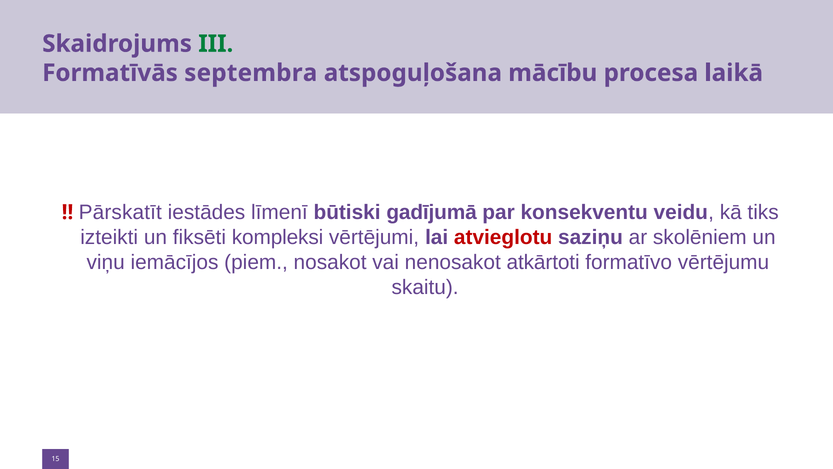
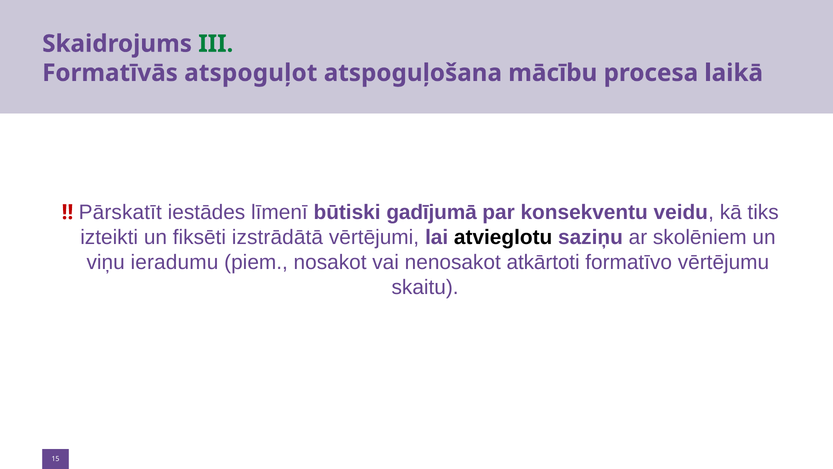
septembra: septembra -> atspoguļot
kompleksi: kompleksi -> izstrādātā
atvieglotu colour: red -> black
iemācījos: iemācījos -> ieradumu
